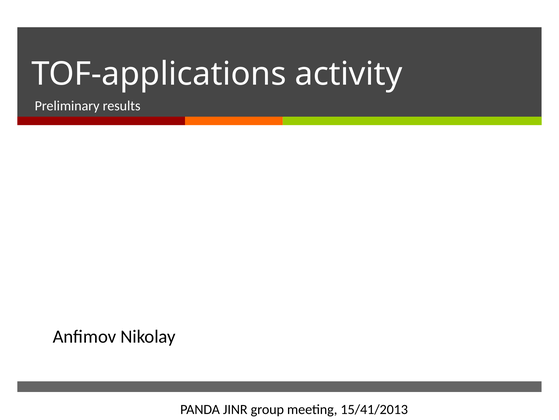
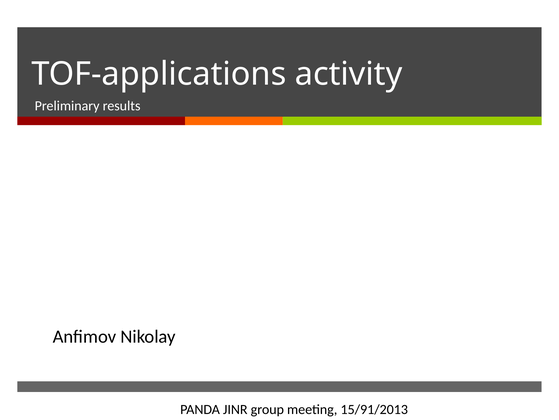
15/41/2013: 15/41/2013 -> 15/91/2013
